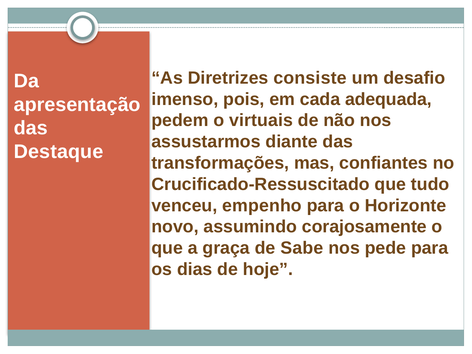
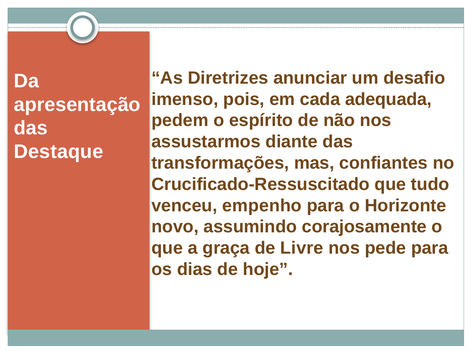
consiste: consiste -> anunciar
virtuais: virtuais -> espírito
Sabe: Sabe -> Livre
